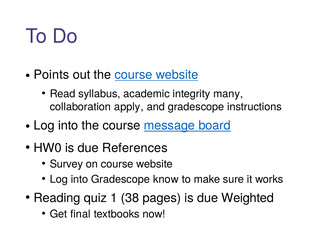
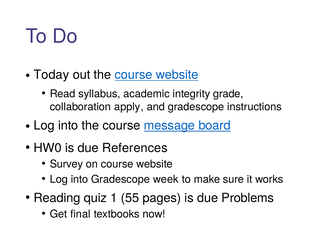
Points: Points -> Today
many: many -> grade
know: know -> week
38: 38 -> 55
Weighted: Weighted -> Problems
